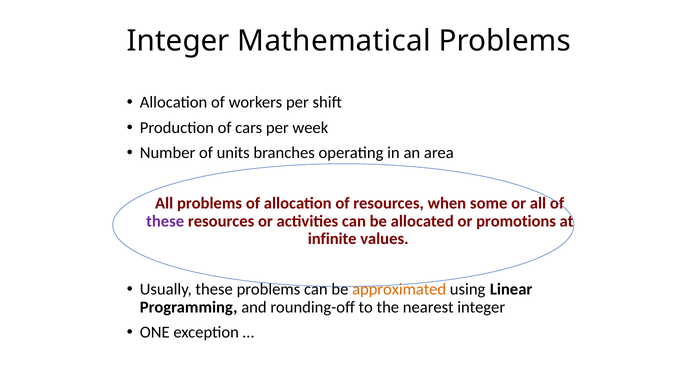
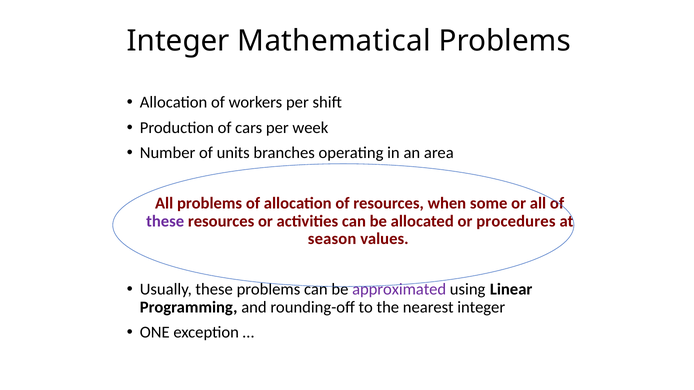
promotions: promotions -> procedures
infinite: infinite -> season
approximated colour: orange -> purple
